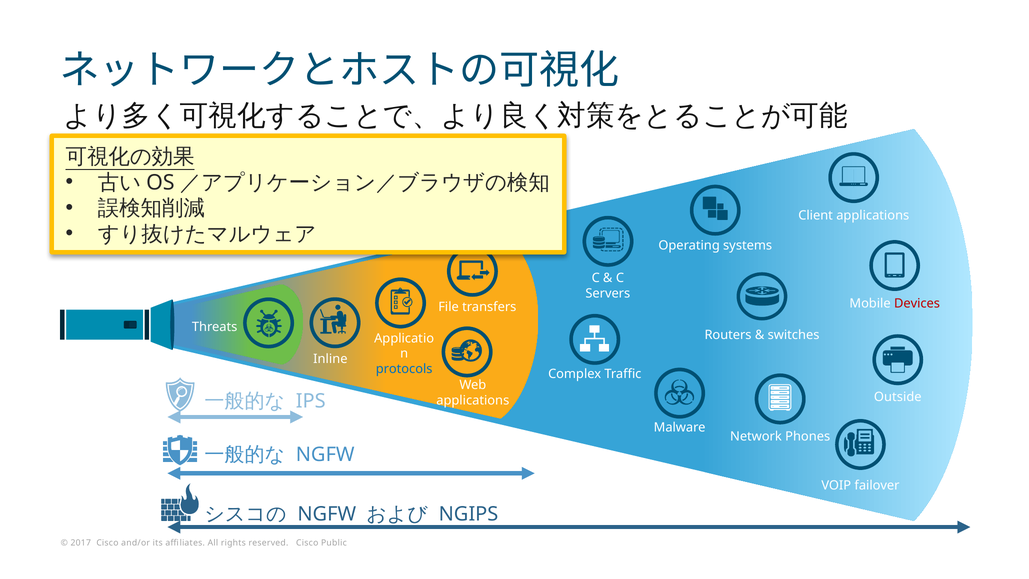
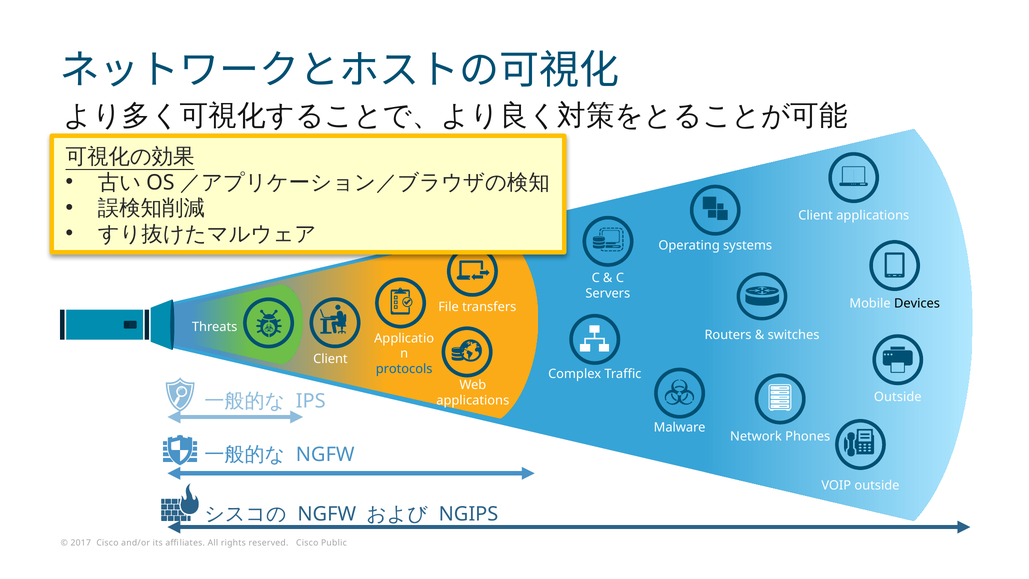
Devices colour: red -> black
Inline at (330, 359): Inline -> Client
VOIP failover: failover -> outside
